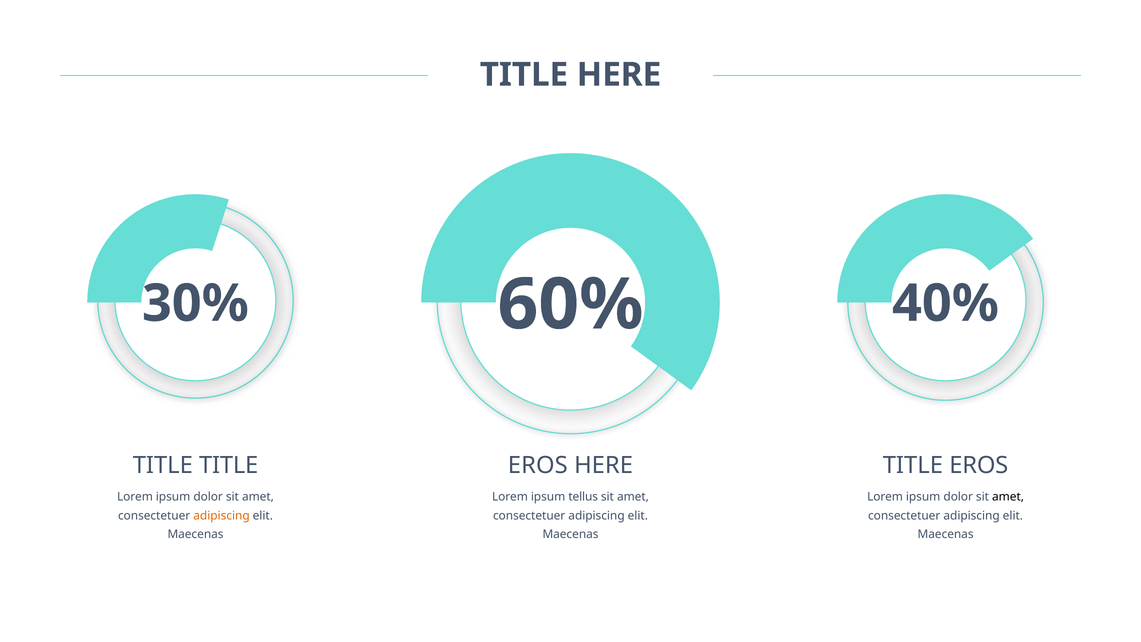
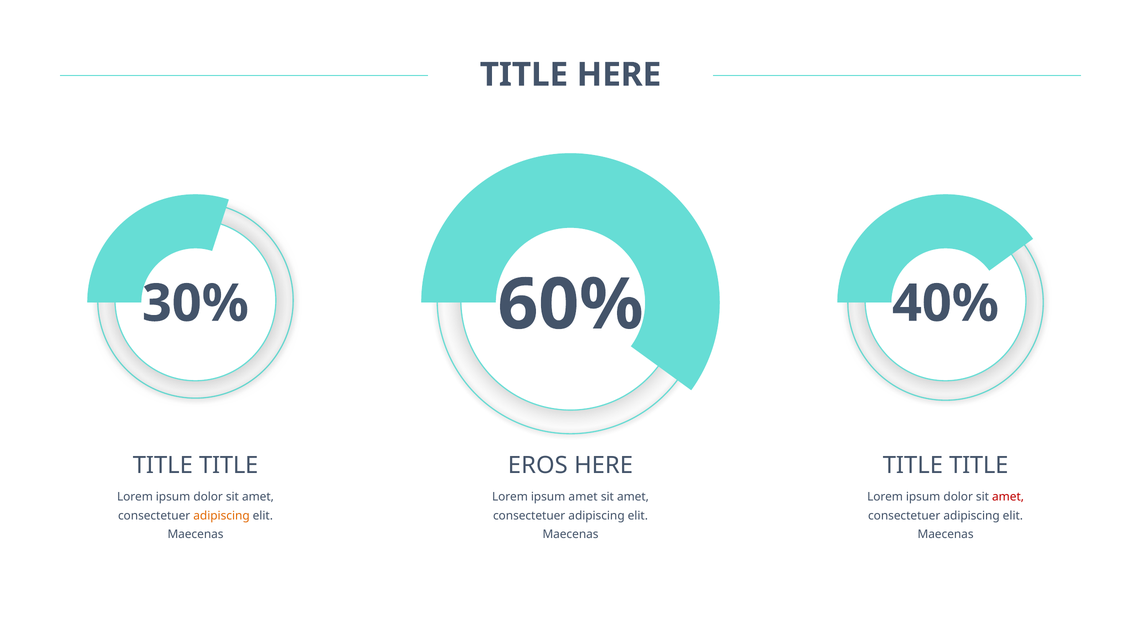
EROS at (979, 465): EROS -> TITLE
ipsum tellus: tellus -> amet
amet at (1008, 497) colour: black -> red
